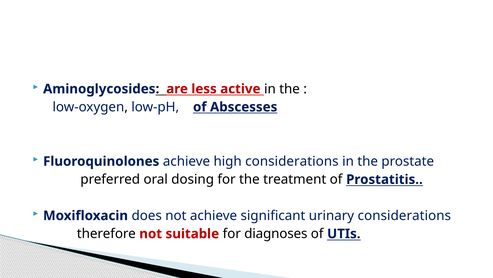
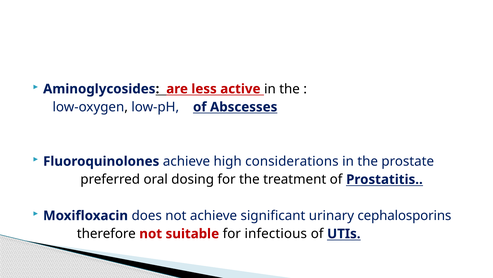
urinary considerations: considerations -> cephalosporins
diagnoses: diagnoses -> infectious
